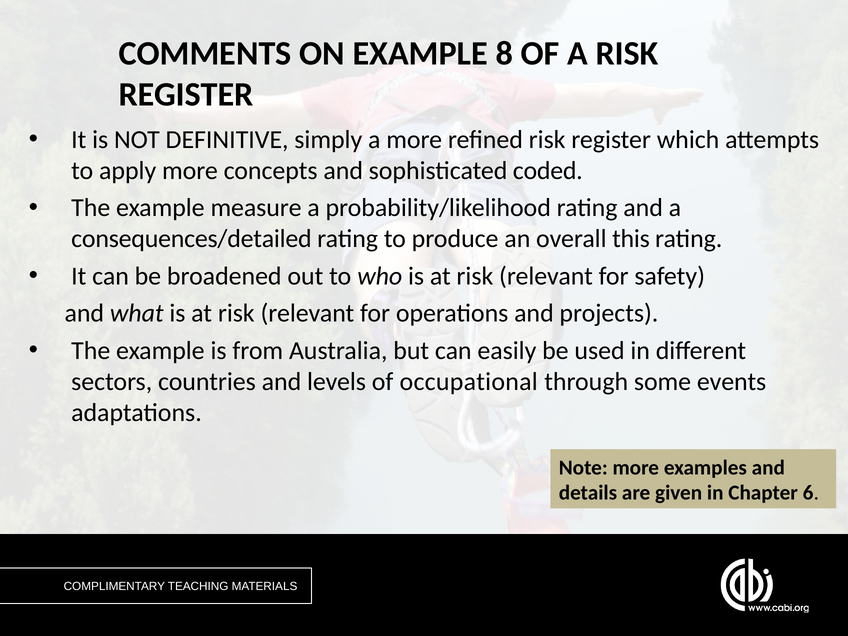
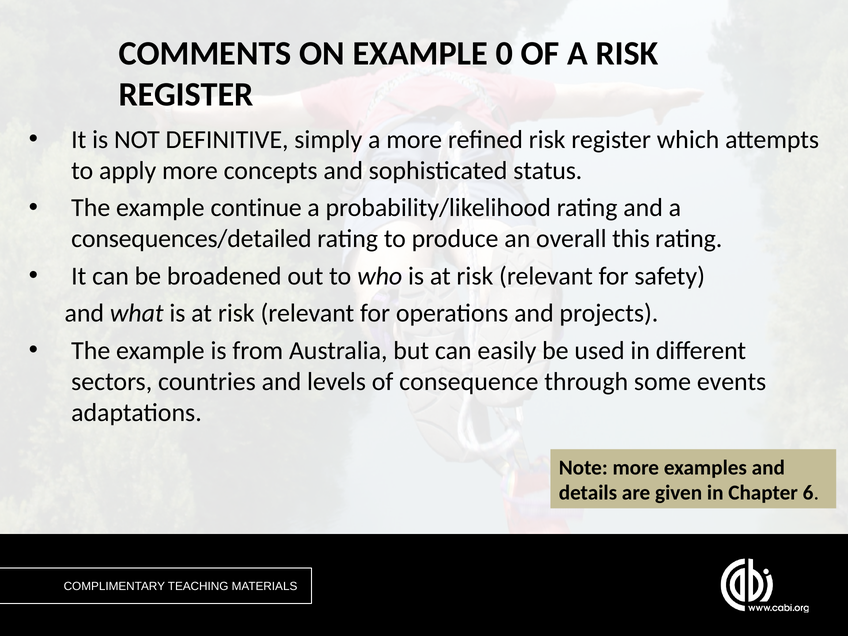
8: 8 -> 0
coded: coded -> status
measure: measure -> continue
occupational: occupational -> consequence
